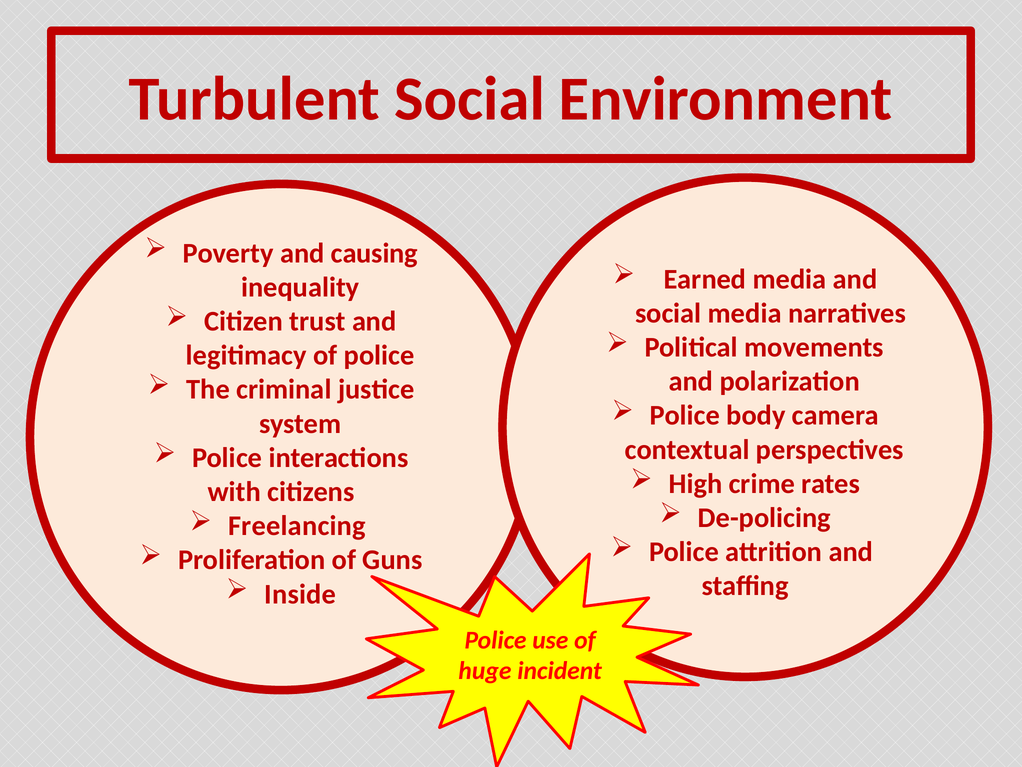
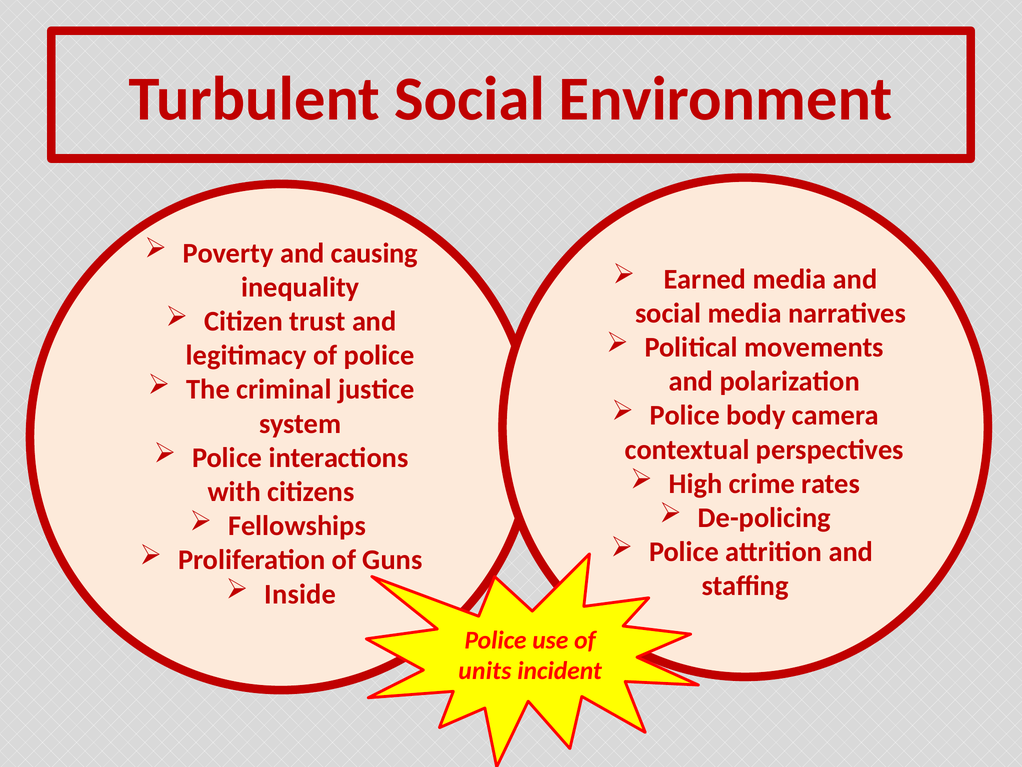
Freelancing: Freelancing -> Fellowships
huge: huge -> units
